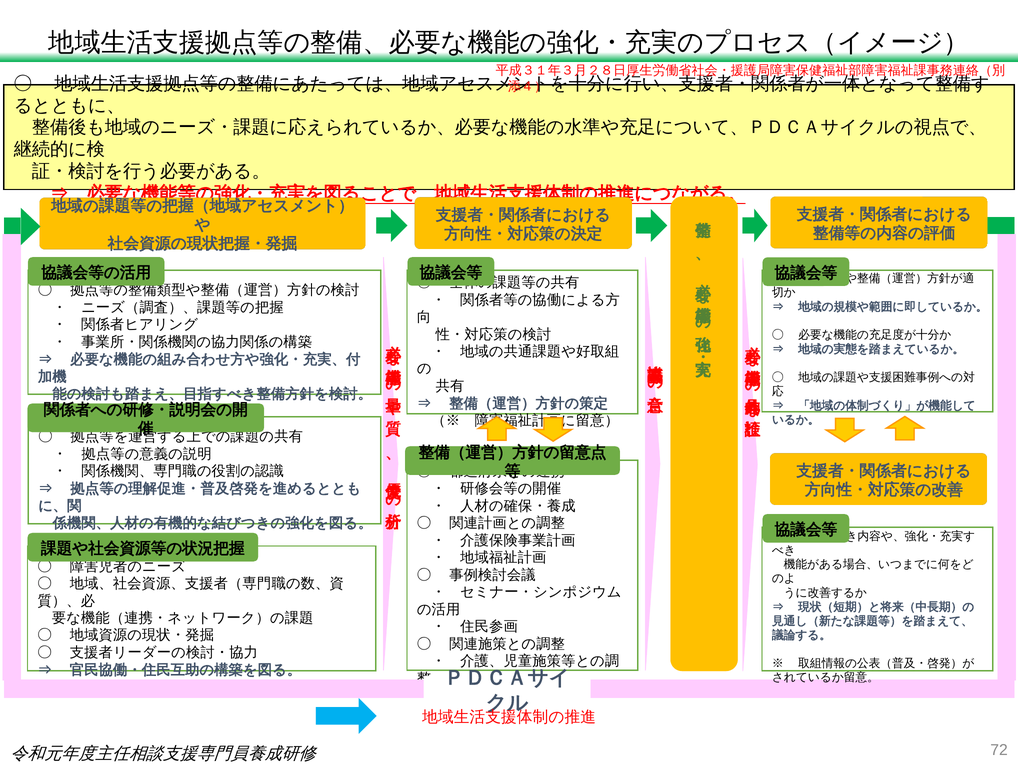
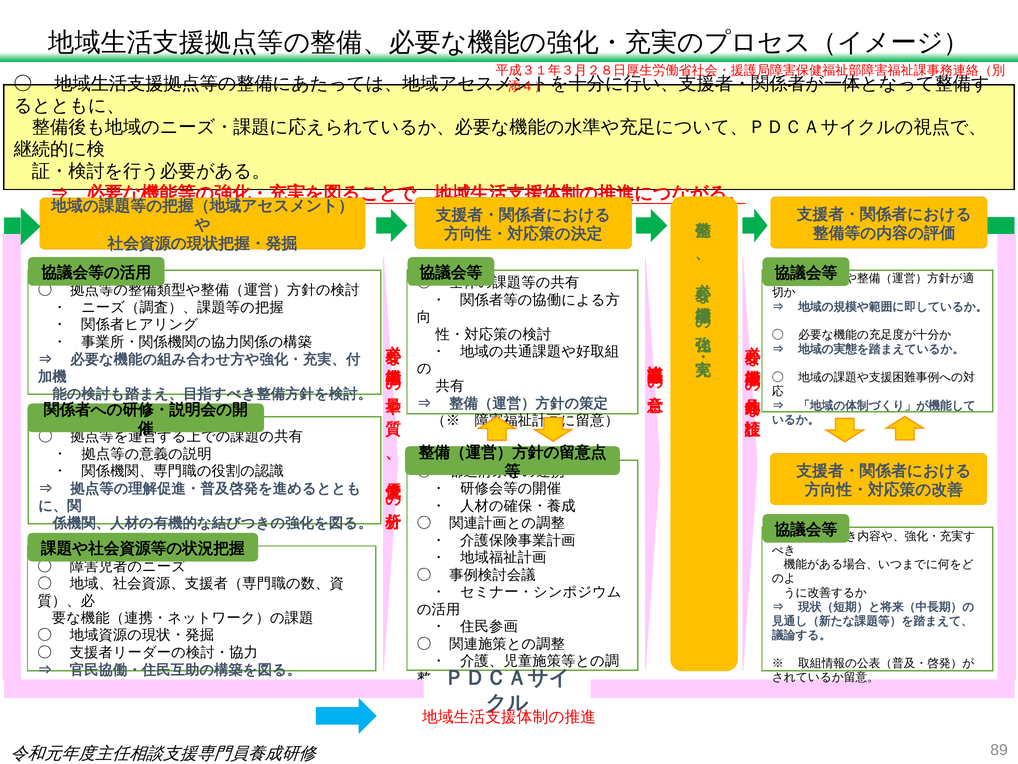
72: 72 -> 89
